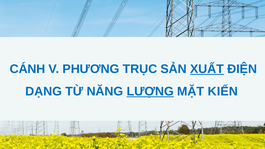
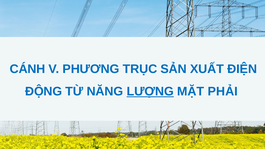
XUẤT underline: present -> none
DẠNG: DẠNG -> ĐỘNG
KIẾN: KIẾN -> PHẢI
